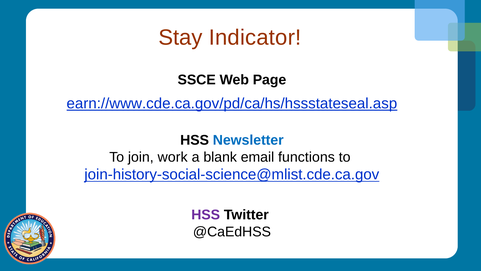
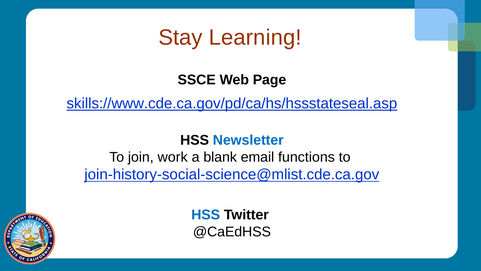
Indicator: Indicator -> Learning
earn://www.cde.ca.gov/pd/ca/hs/hssstateseal.asp: earn://www.cde.ca.gov/pd/ca/hs/hssstateseal.asp -> skills://www.cde.ca.gov/pd/ca/hs/hssstateseal.asp
HSS at (206, 215) colour: purple -> blue
